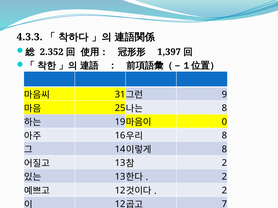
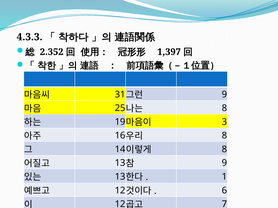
0: 0 -> 3
2 at (224, 163): 2 -> 9
2 at (224, 177): 2 -> 1
2 at (224, 191): 2 -> 6
